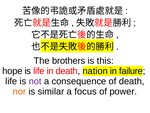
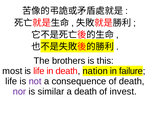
hope: hope -> most
nor colour: orange -> purple
a focus: focus -> death
power: power -> invest
